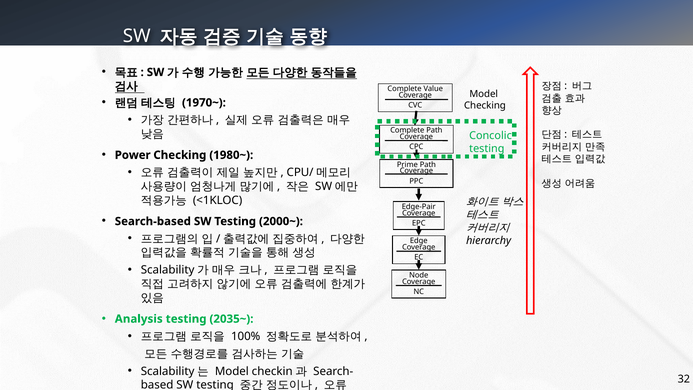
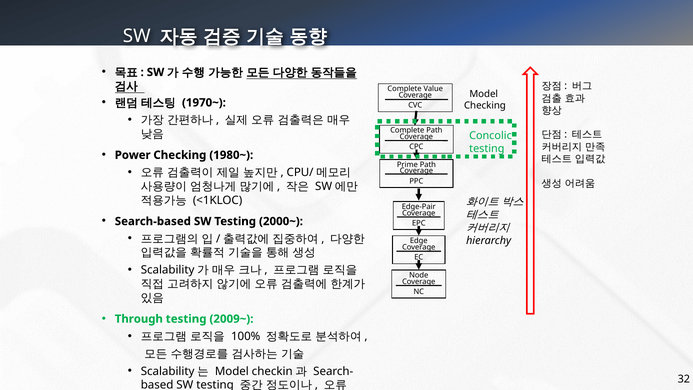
Analysis: Analysis -> Through
2035~: 2035~ -> 2009~
